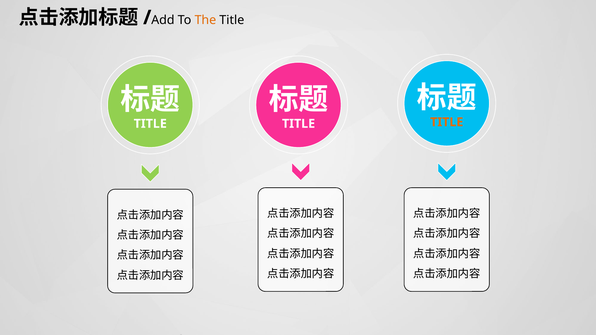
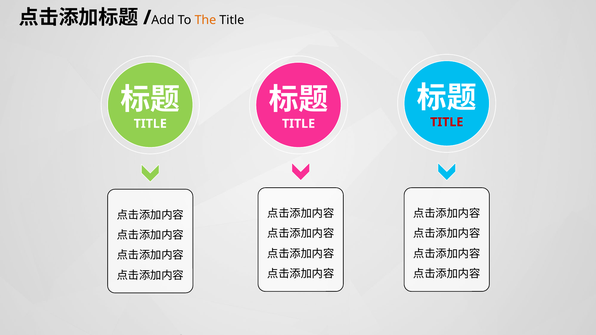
TITLE at (447, 122) colour: orange -> red
